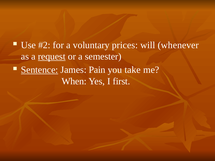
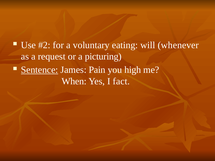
prices: prices -> eating
request underline: present -> none
semester: semester -> picturing
take: take -> high
first: first -> fact
